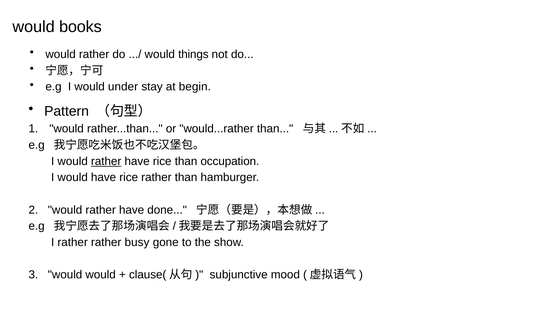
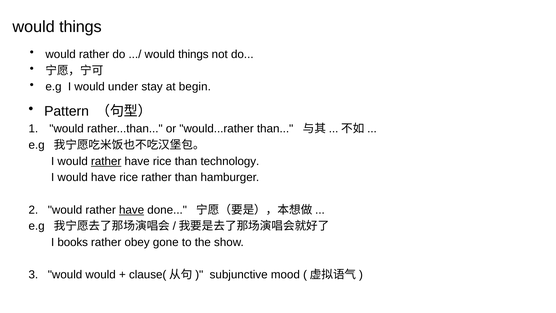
books at (80, 27): books -> things
occupation: occupation -> technology
have at (132, 210) underline: none -> present
I rather: rather -> books
busy: busy -> obey
